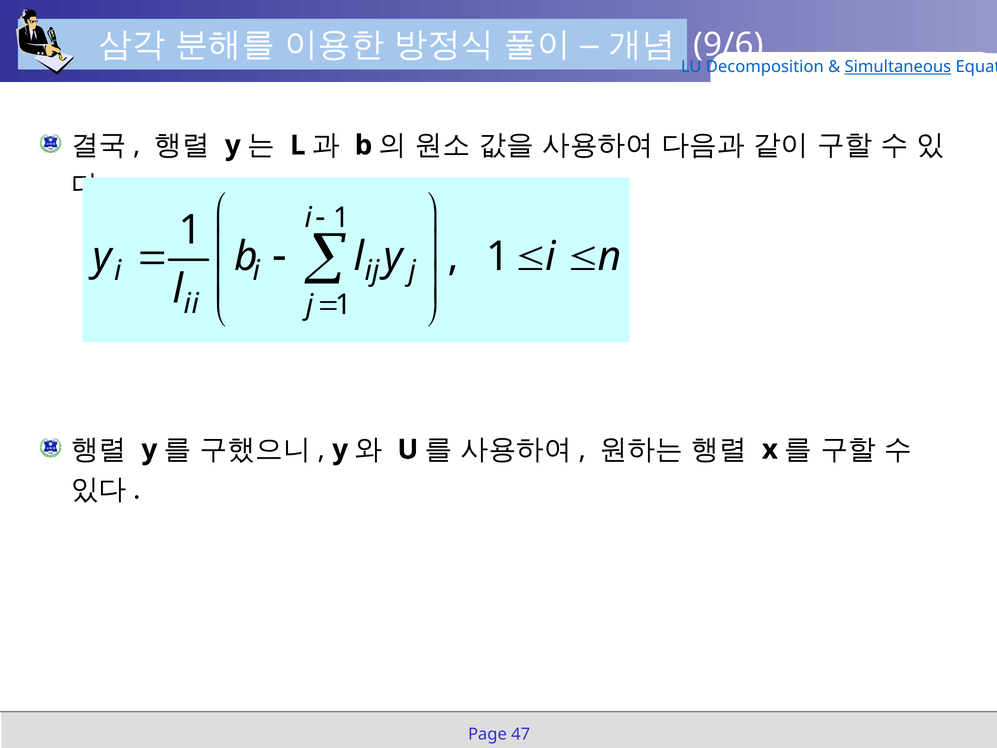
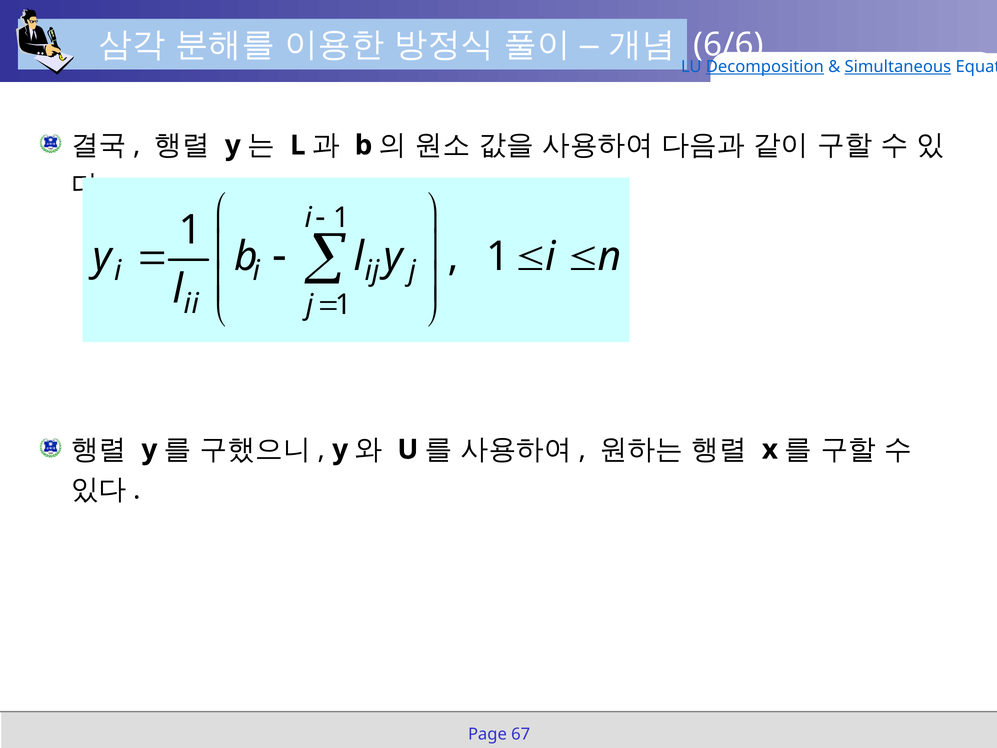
9/6: 9/6 -> 6/6
Decomposition underline: none -> present
47: 47 -> 67
